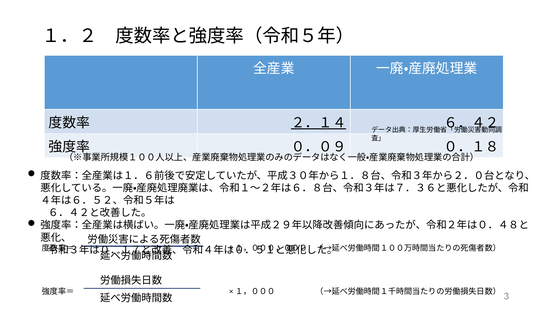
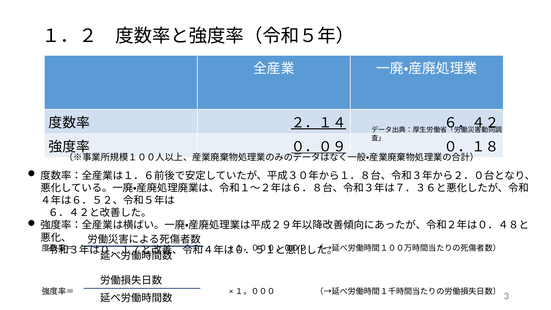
０．０９ underline: none -> present
